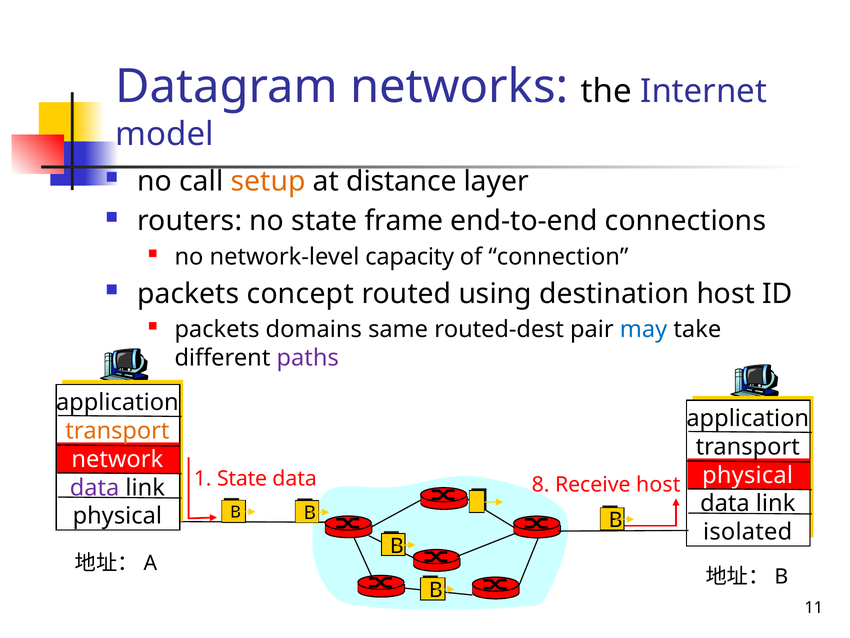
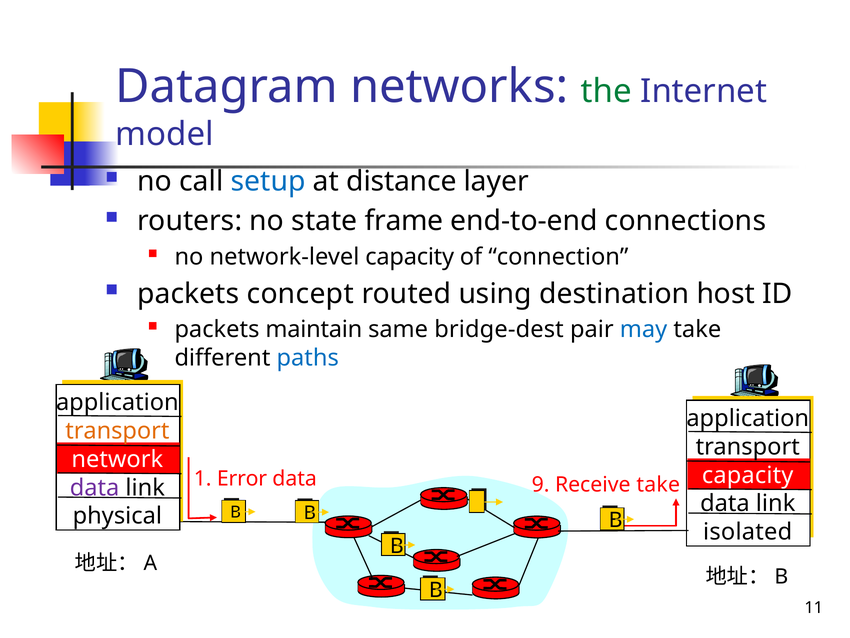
the colour: black -> green
setup colour: orange -> blue
domains: domains -> maintain
routed-dest: routed-dest -> bridge-dest
paths colour: purple -> blue
physical at (748, 475): physical -> capacity
1 State: State -> Error
8: 8 -> 9
Receive host: host -> take
